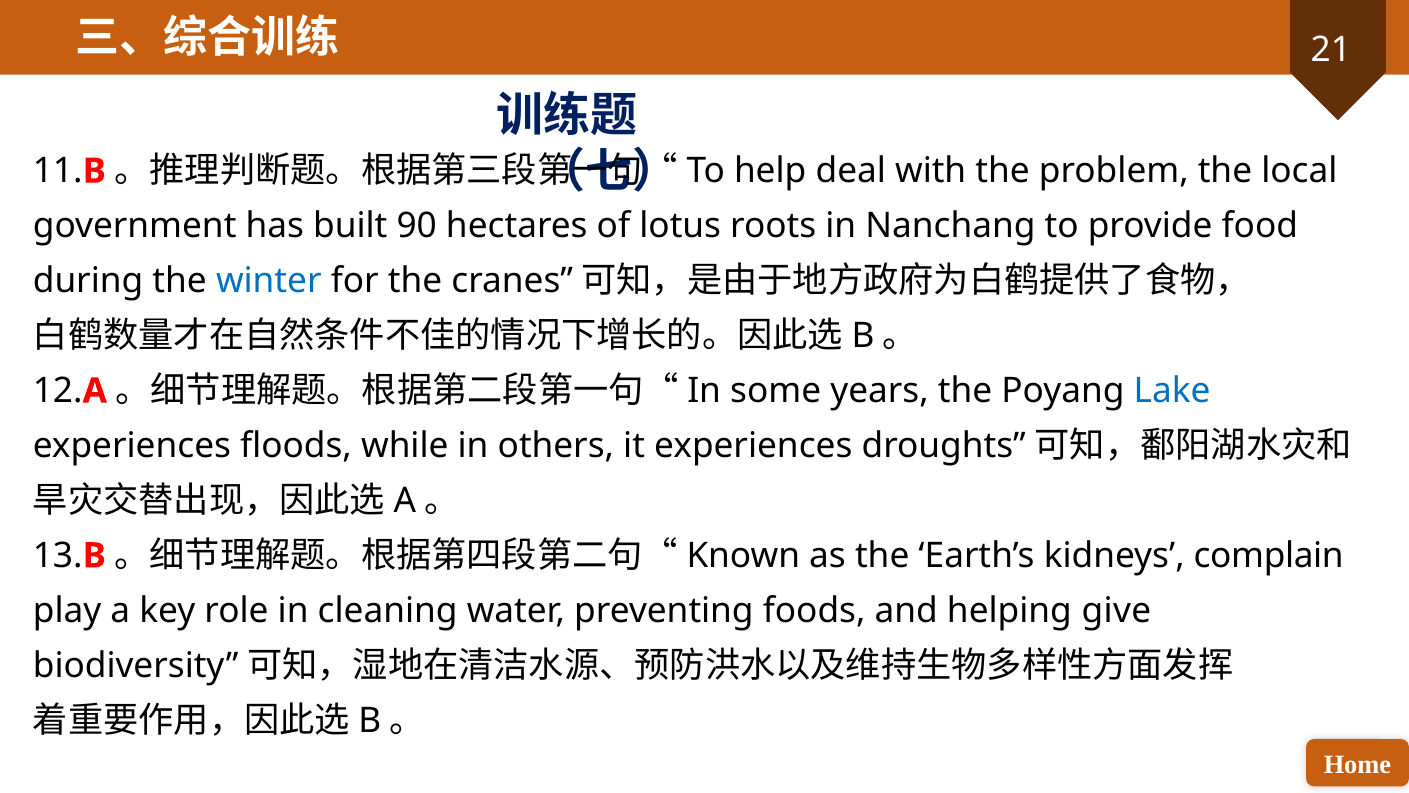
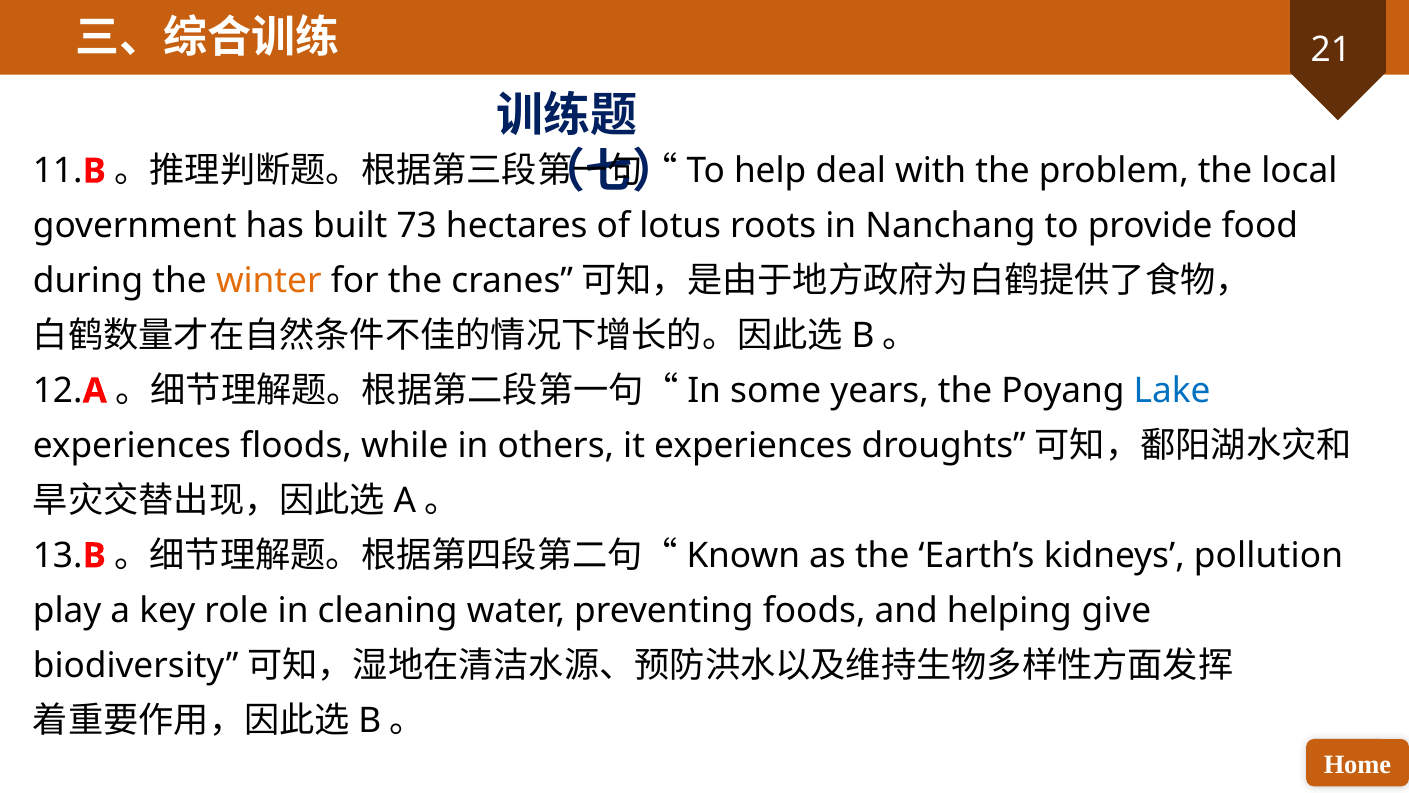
90: 90 -> 73
winter colour: blue -> orange
complain: complain -> pollution
